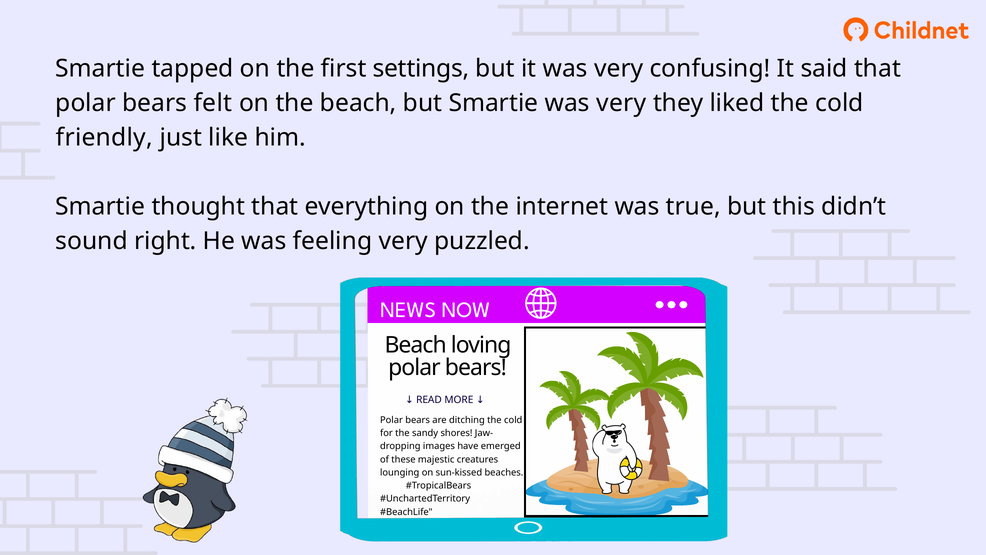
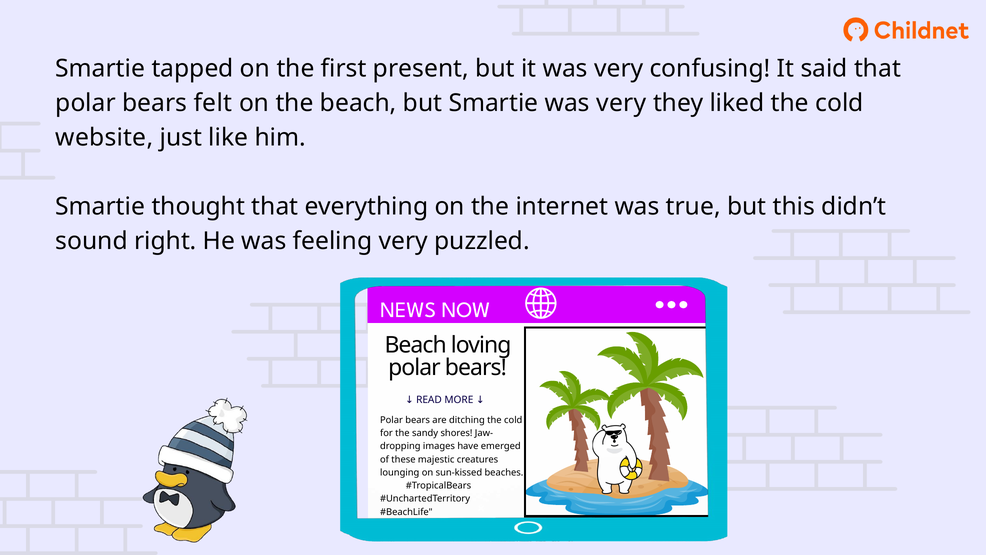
settings: settings -> present
friendly: friendly -> website
